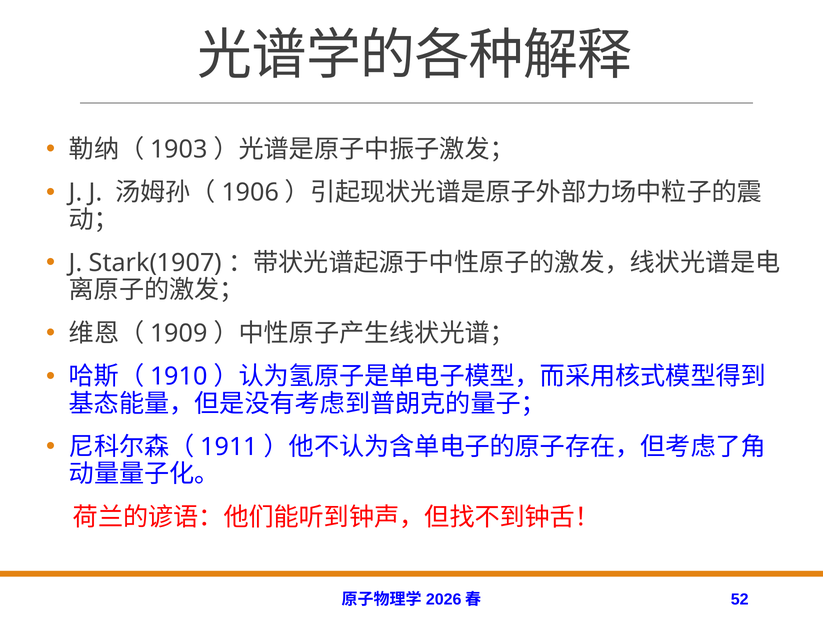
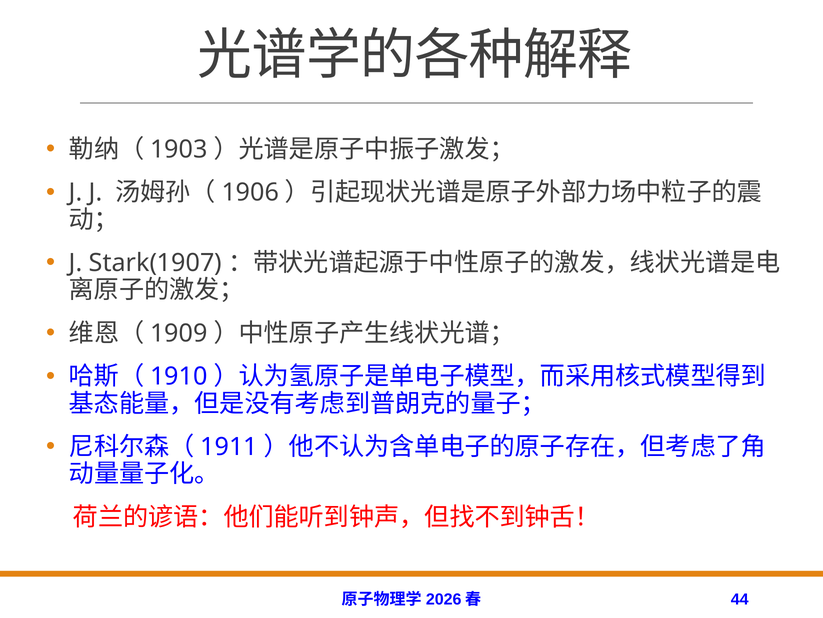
52: 52 -> 44
